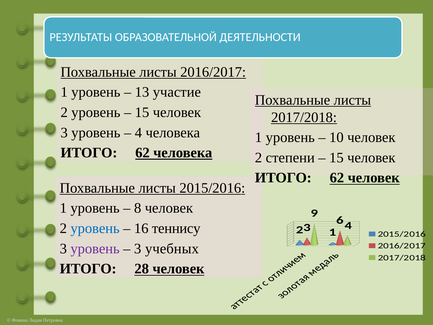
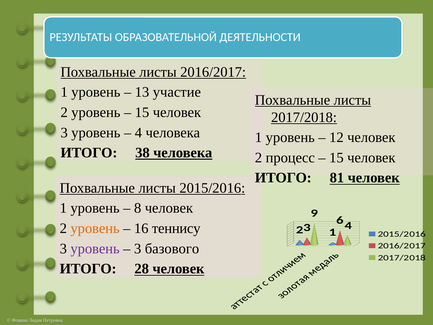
10: 10 -> 12
62 at (142, 153): 62 -> 38
степени: степени -> процесс
62 at (337, 178): 62 -> 81
уровень at (95, 228) colour: blue -> orange
учебных: учебных -> базового
